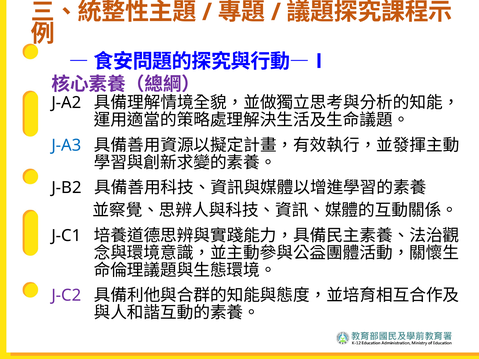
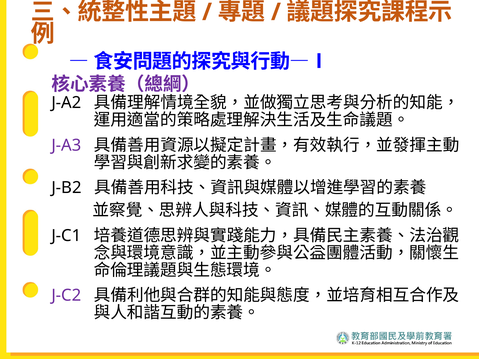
J-A3 colour: blue -> purple
